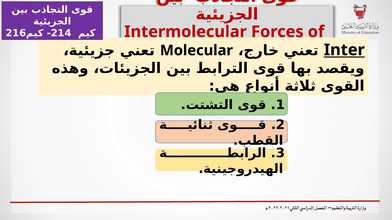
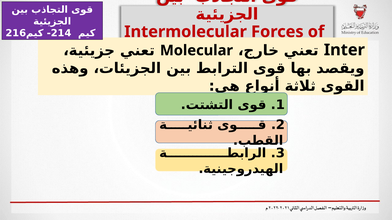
Inter underline: present -> none
